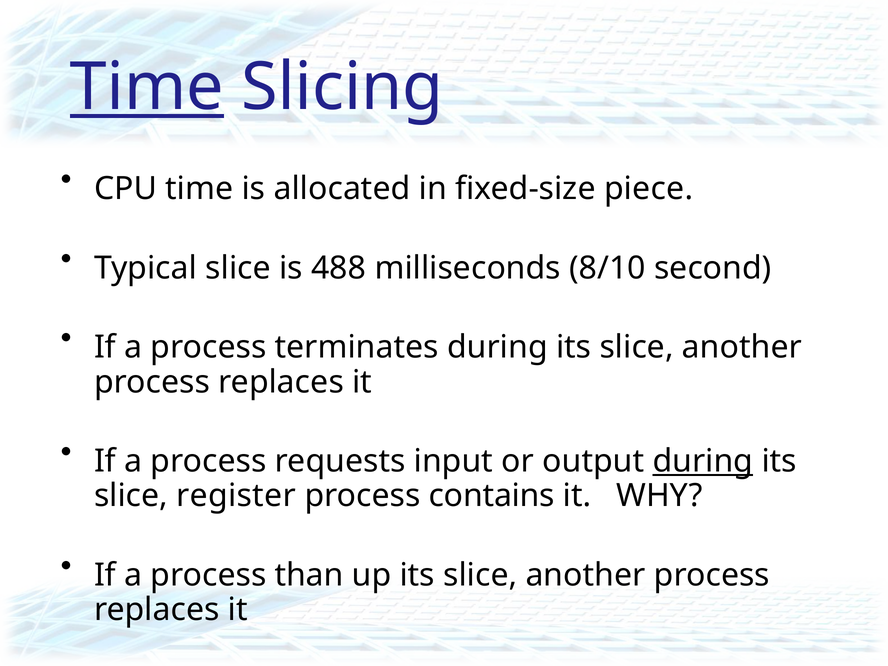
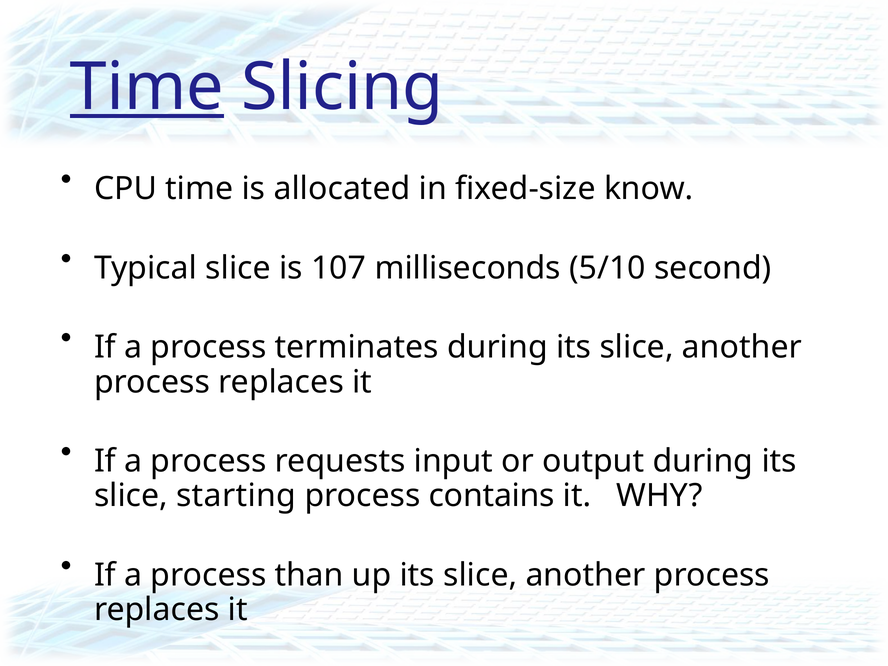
piece: piece -> know
488: 488 -> 107
8/10: 8/10 -> 5/10
during at (703, 461) underline: present -> none
register: register -> starting
